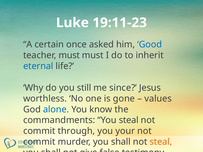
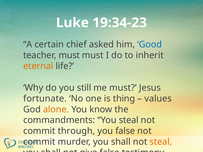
19:11-23: 19:11-23 -> 19:34-23
once: once -> chief
eternal colour: blue -> orange
me since: since -> must
worthless: worthless -> fortunate
gone: gone -> thing
alone colour: blue -> orange
you your: your -> false
